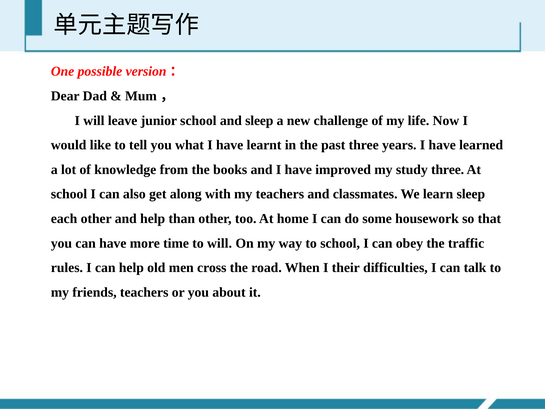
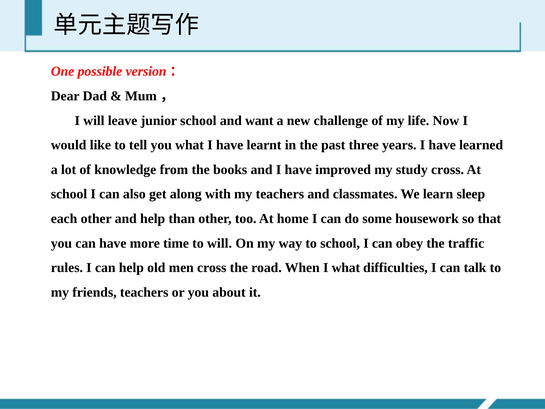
and sleep: sleep -> want
study three: three -> cross
I their: their -> what
